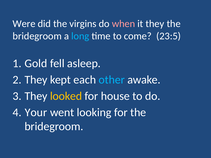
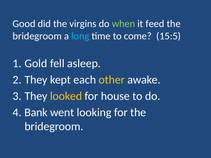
Were: Were -> Good
when colour: pink -> light green
it they: they -> feed
23:5: 23:5 -> 15:5
other colour: light blue -> yellow
Your: Your -> Bank
